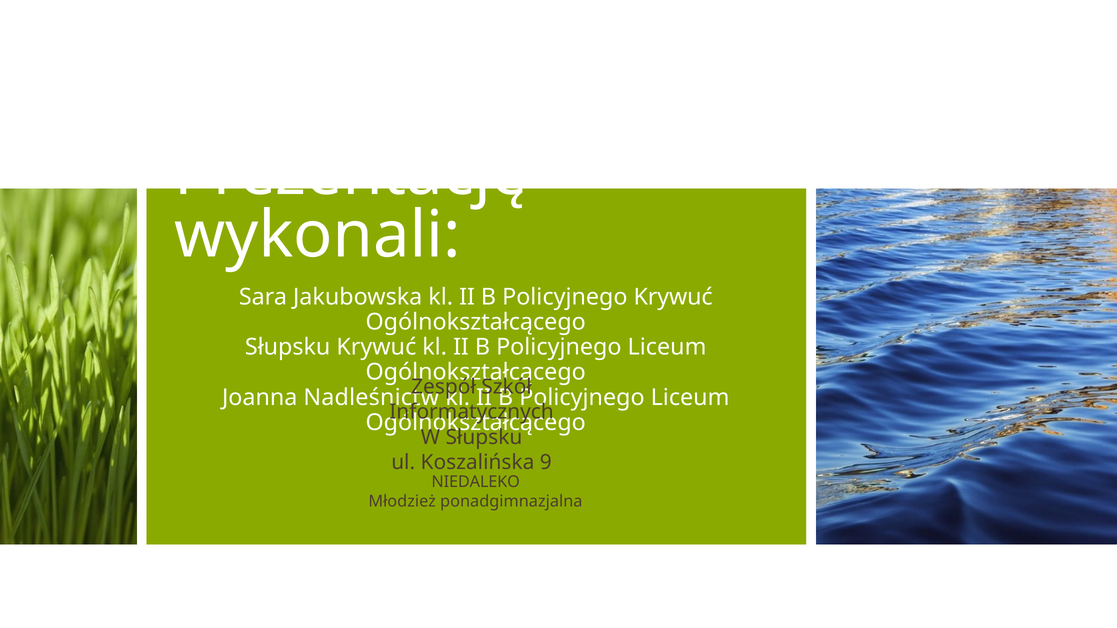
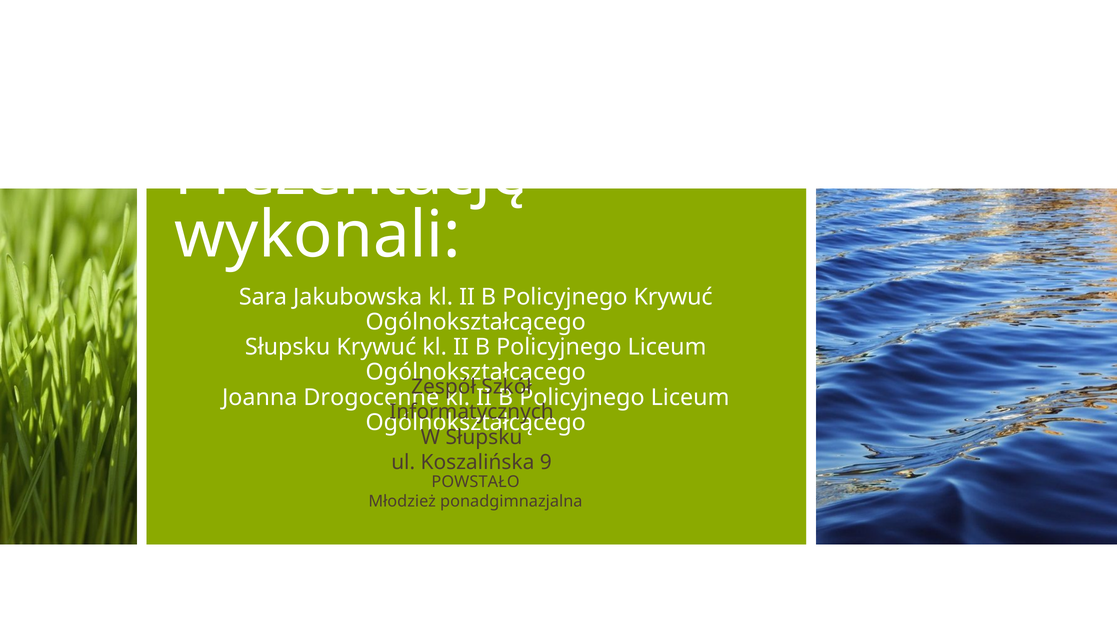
Nadleśnictw: Nadleśnictw -> Drogocenne
NIEDALEKO: NIEDALEKO -> POWSTAŁO
